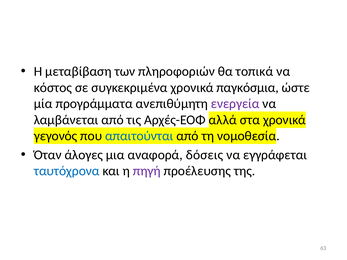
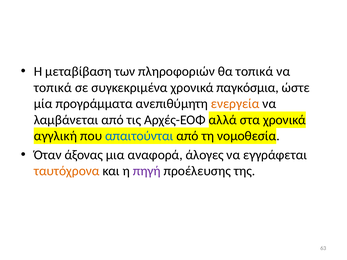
κόστος at (53, 88): κόστος -> τοπικά
ενεργεία colour: purple -> orange
γεγονός: γεγονός -> αγγλική
άλογες: άλογες -> άξονας
δόσεις: δόσεις -> άλογες
ταυτόχρονα colour: blue -> orange
